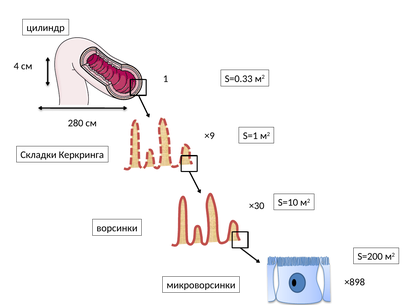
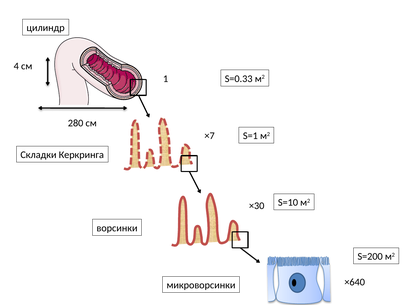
×9: ×9 -> ×7
×898: ×898 -> ×640
